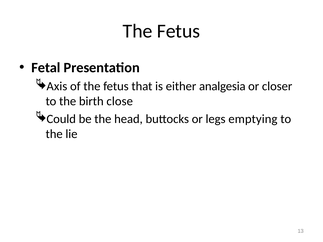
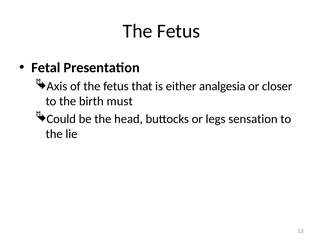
close: close -> must
emptying: emptying -> sensation
